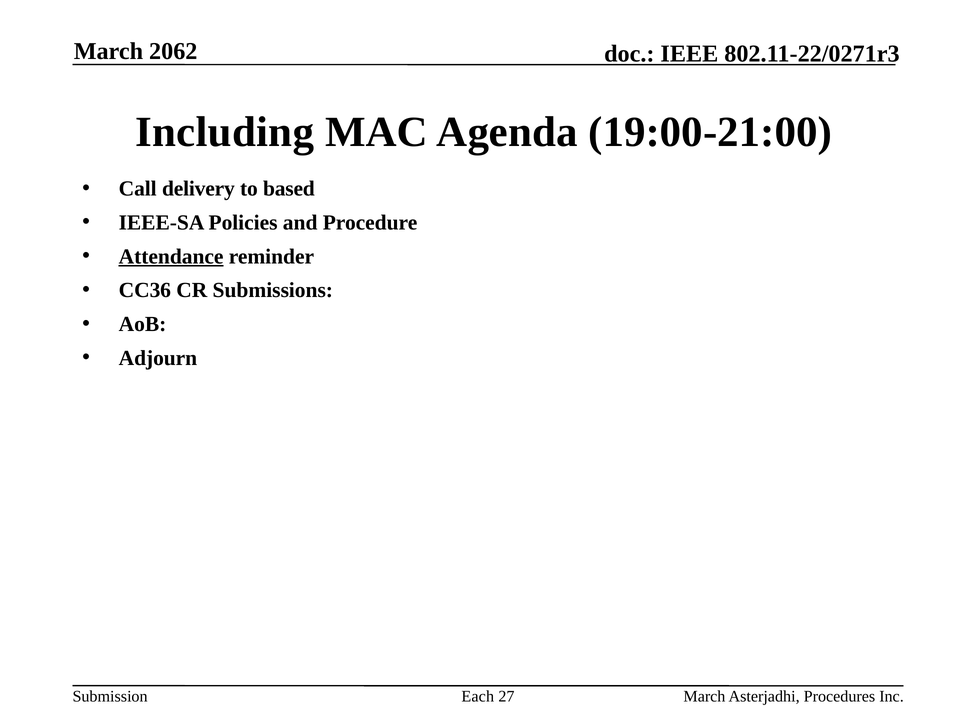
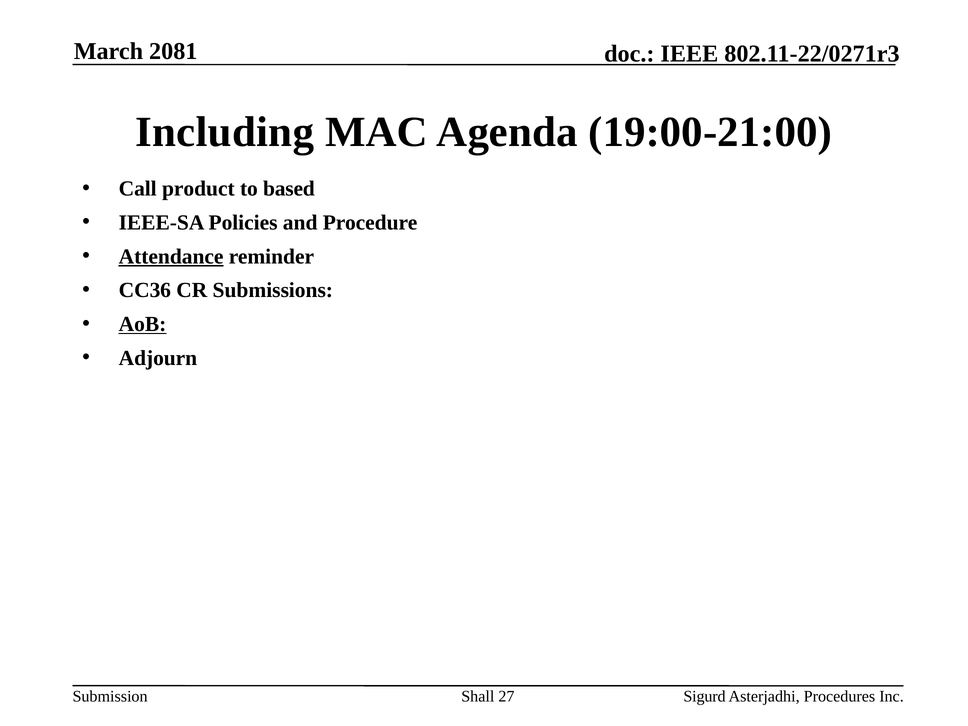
2062: 2062 -> 2081
delivery: delivery -> product
AoB underline: none -> present
Each: Each -> Shall
March at (704, 696): March -> Sigurd
